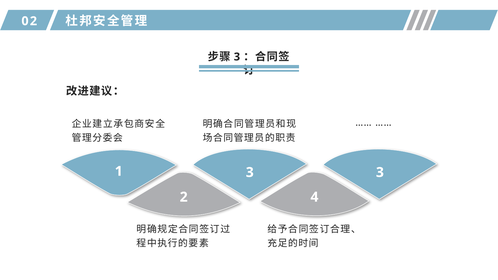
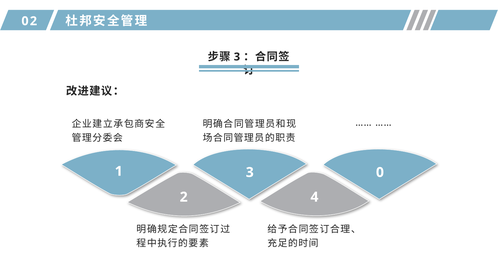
3 3: 3 -> 0
